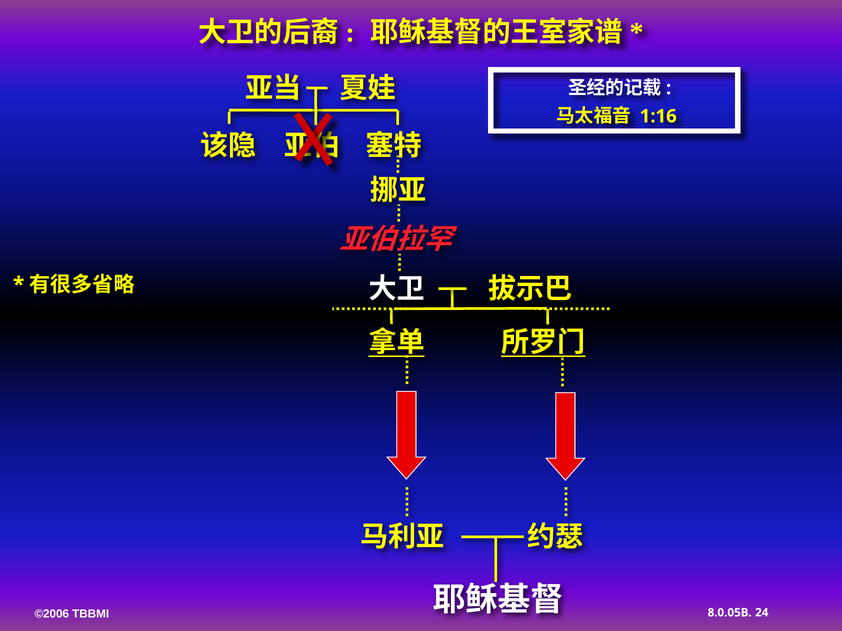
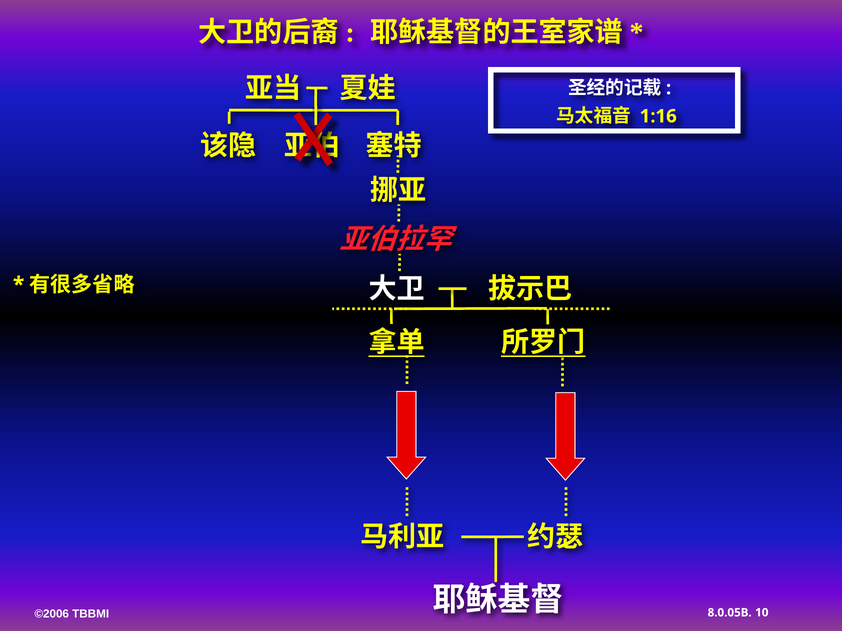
24: 24 -> 10
